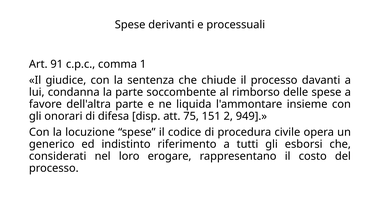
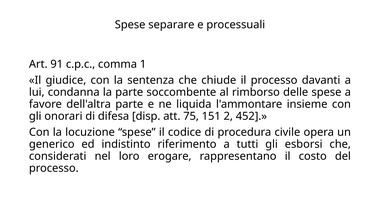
derivanti: derivanti -> separare
949: 949 -> 452
